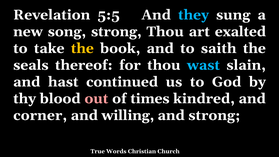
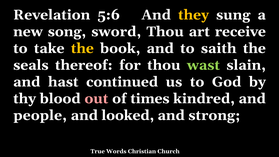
5:5: 5:5 -> 5:6
they colour: light blue -> yellow
song strong: strong -> sword
exalted: exalted -> receive
wast colour: light blue -> light green
corner: corner -> people
willing: willing -> looked
